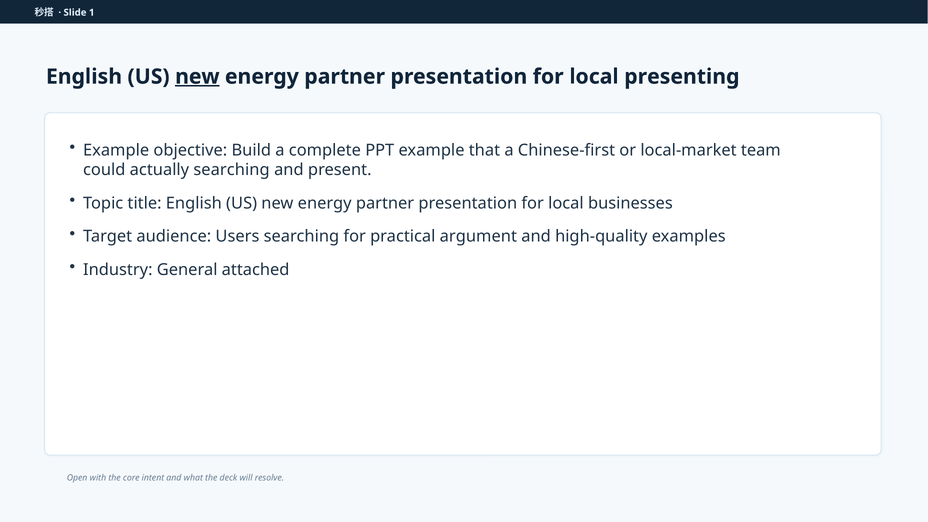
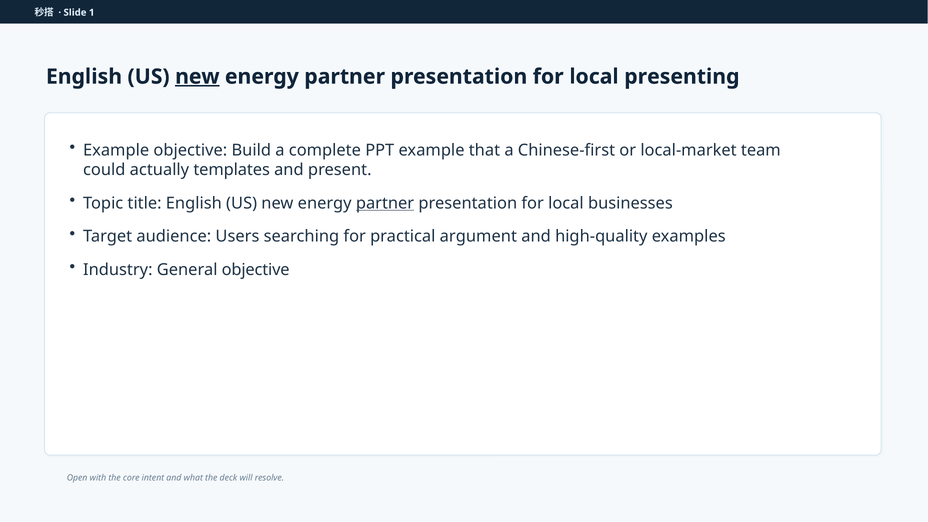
actually searching: searching -> templates
partner at (385, 203) underline: none -> present
General attached: attached -> objective
